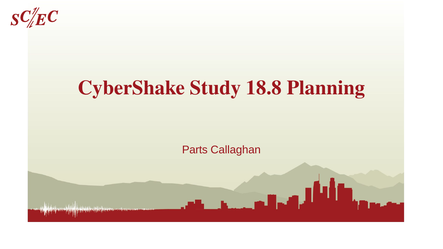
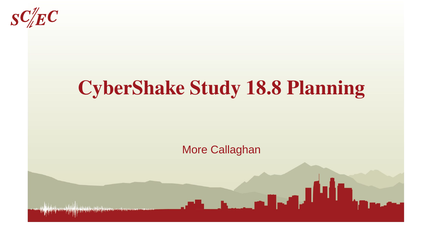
Parts: Parts -> More
